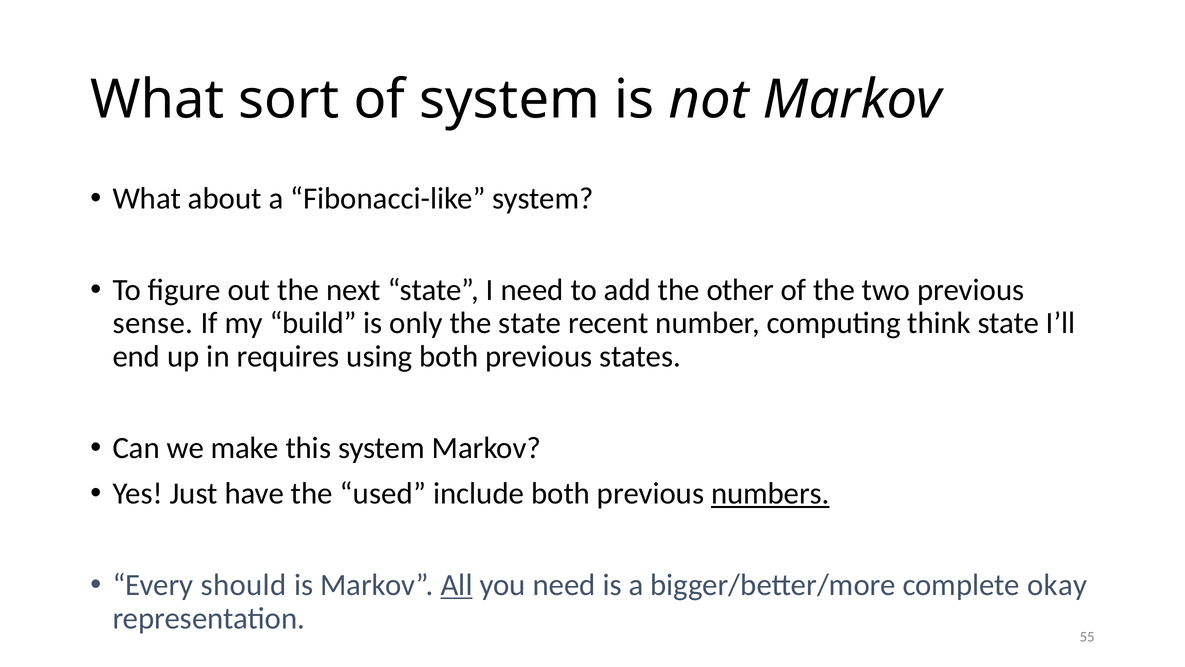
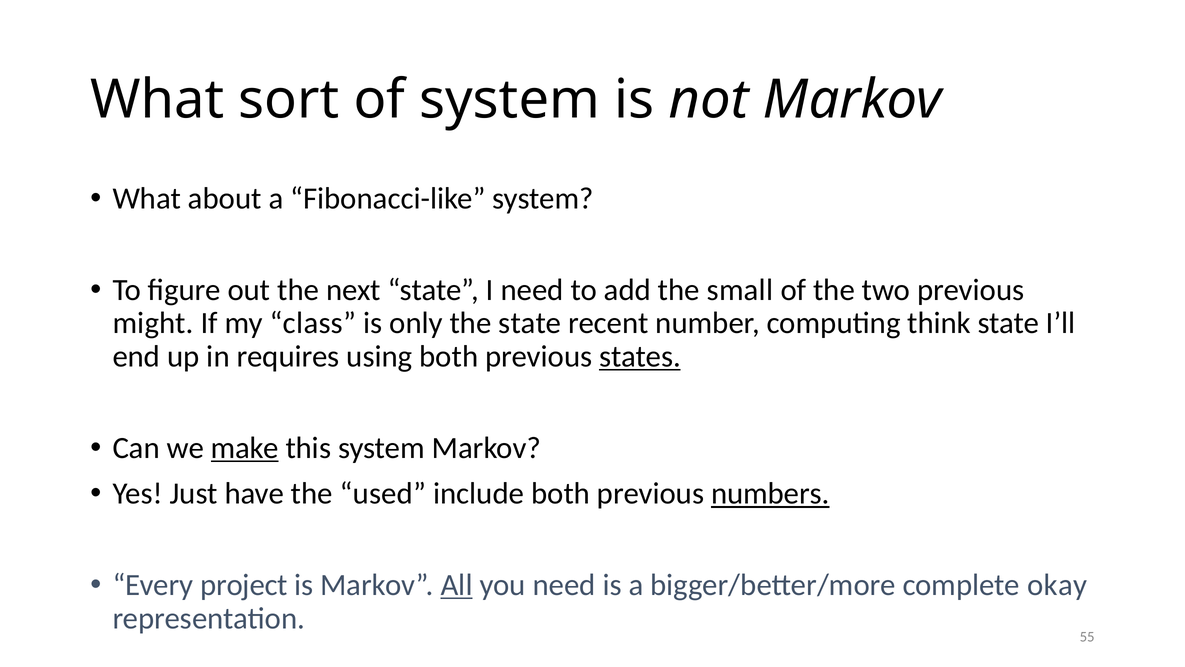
other: other -> small
sense: sense -> might
build: build -> class
states underline: none -> present
make underline: none -> present
should: should -> project
